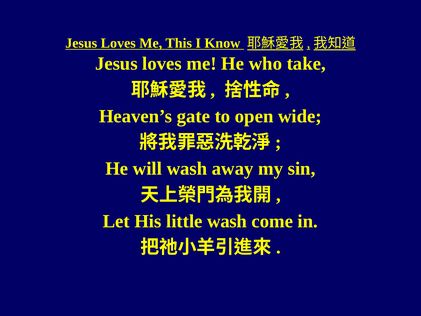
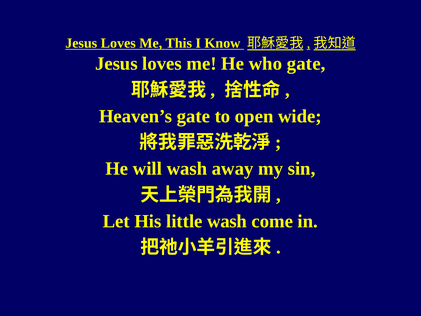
who take: take -> gate
